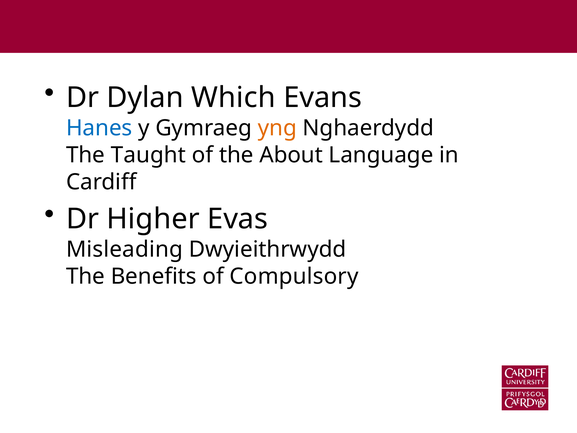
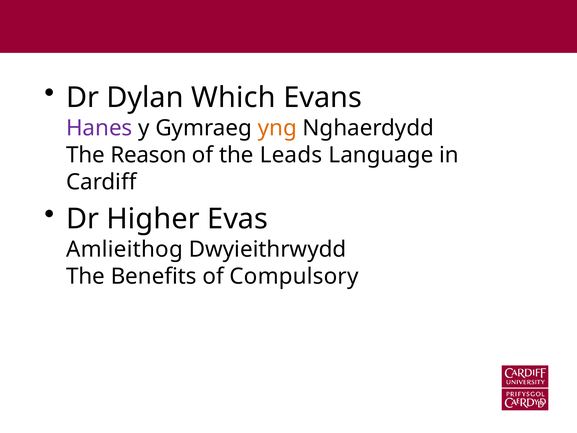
Hanes colour: blue -> purple
Taught: Taught -> Reason
About: About -> Leads
Misleading: Misleading -> Amlieithog
